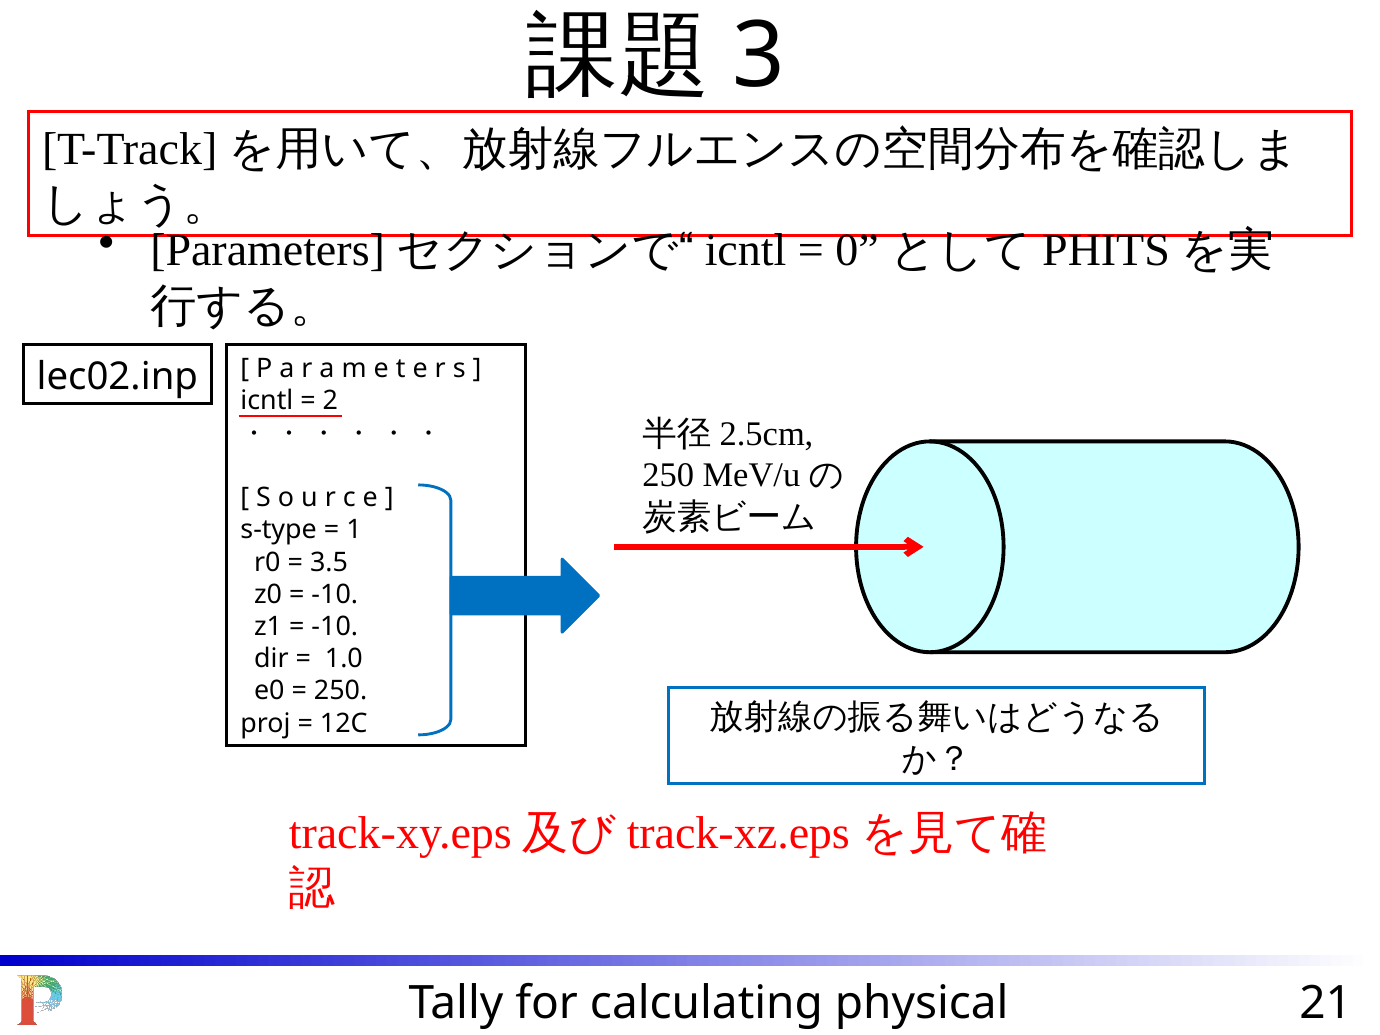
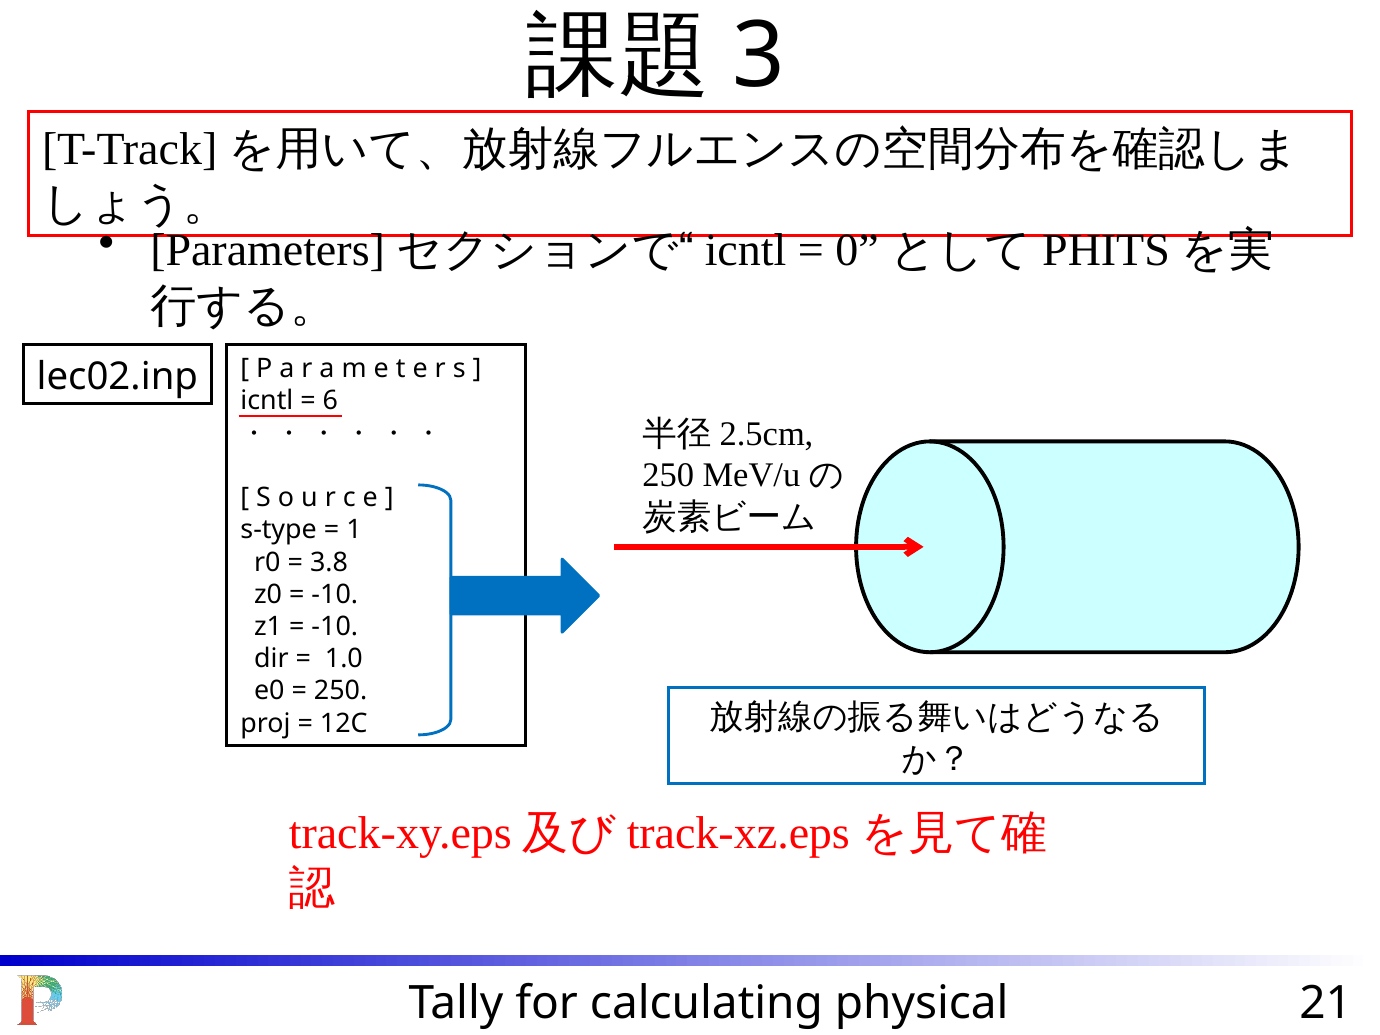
2: 2 -> 6
3.5: 3.5 -> 3.8
